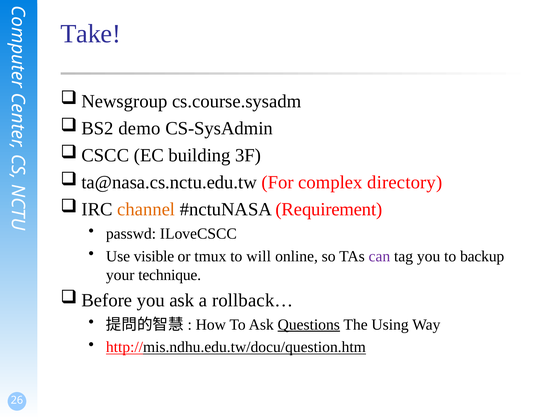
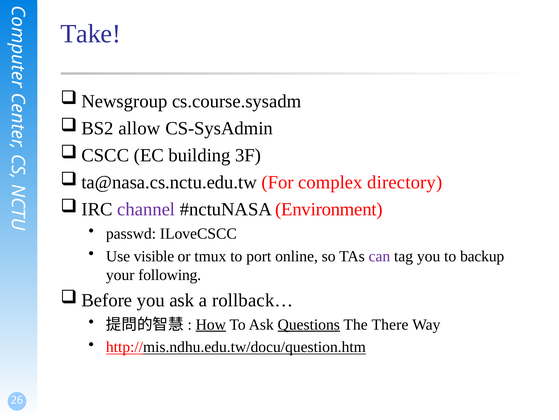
demo: demo -> allow
channel colour: orange -> purple
Requirement: Requirement -> Environment
will: will -> port
technique: technique -> following
How underline: none -> present
Using: Using -> There
